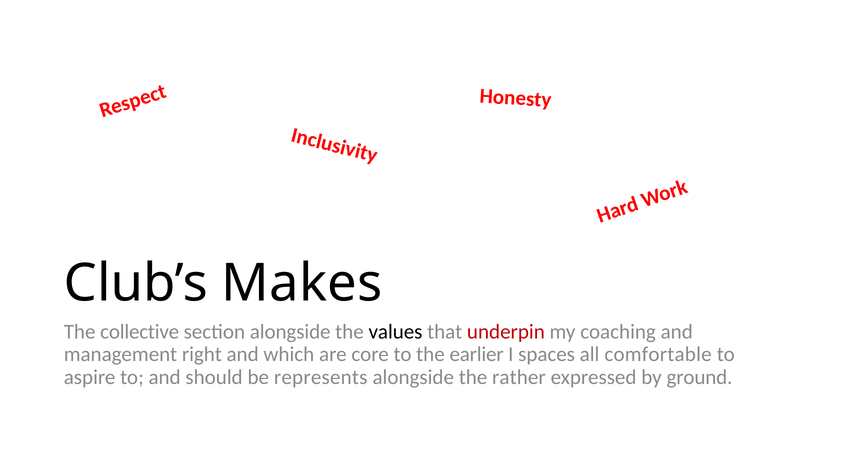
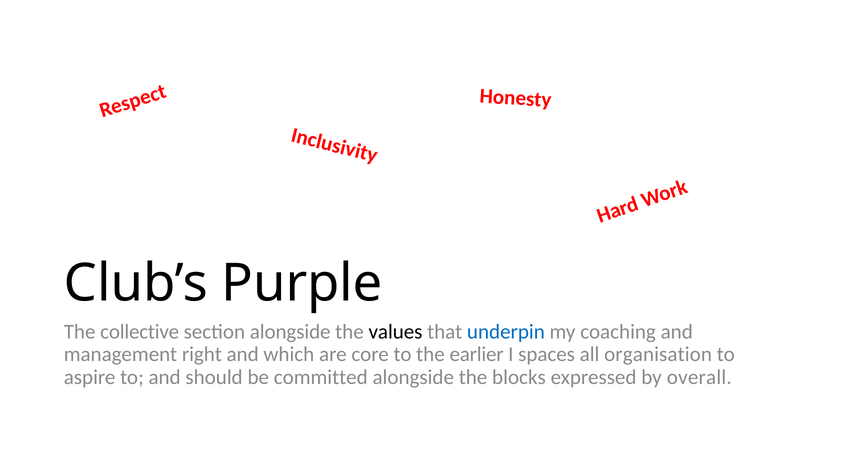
Makes: Makes -> Purple
underpin colour: red -> blue
comfortable: comfortable -> organisation
represents: represents -> committed
rather: rather -> blocks
ground: ground -> overall
